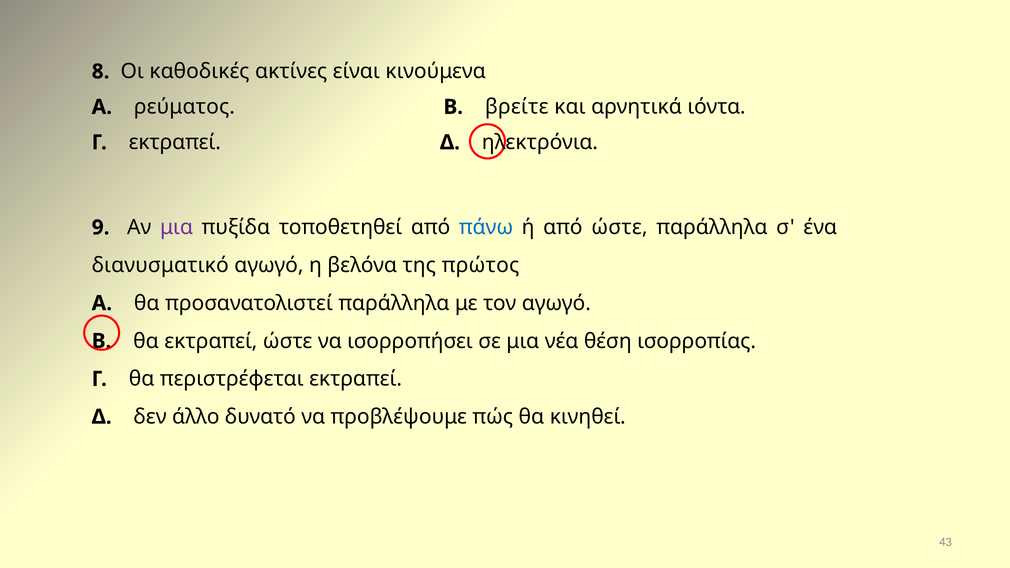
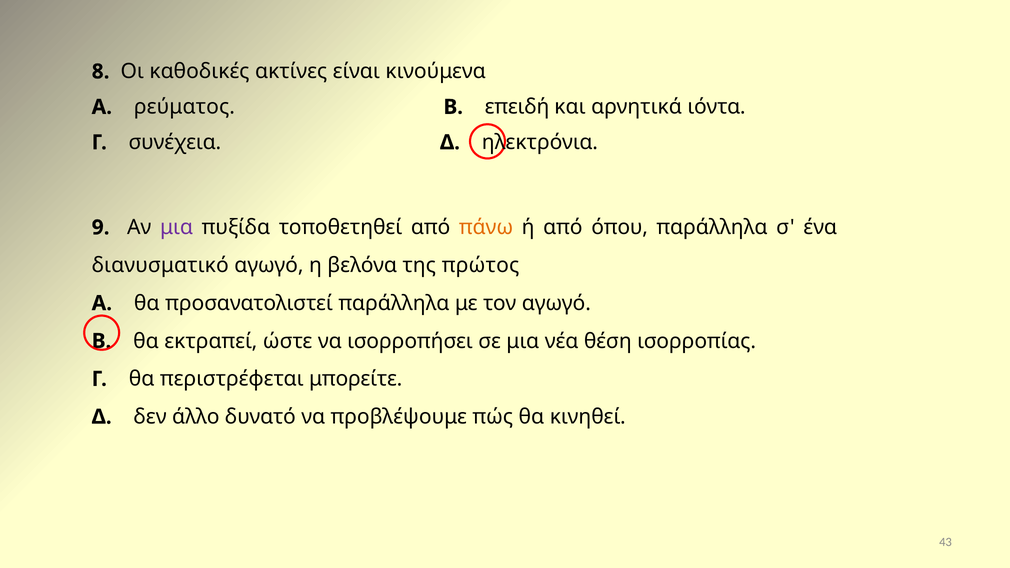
βρείτε: βρείτε -> επειδή
Γ εκτραπεί: εκτραπεί -> συνέχεια
πάνω colour: blue -> orange
από ώστε: ώστε -> όπου
περιστρέφεται εκτραπεί: εκτραπεί -> μπορείτε
